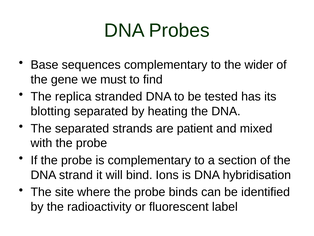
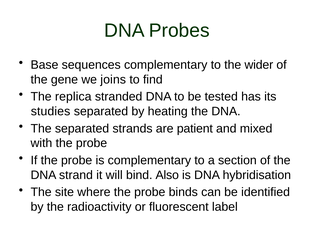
must: must -> joins
blotting: blotting -> studies
Ions: Ions -> Also
